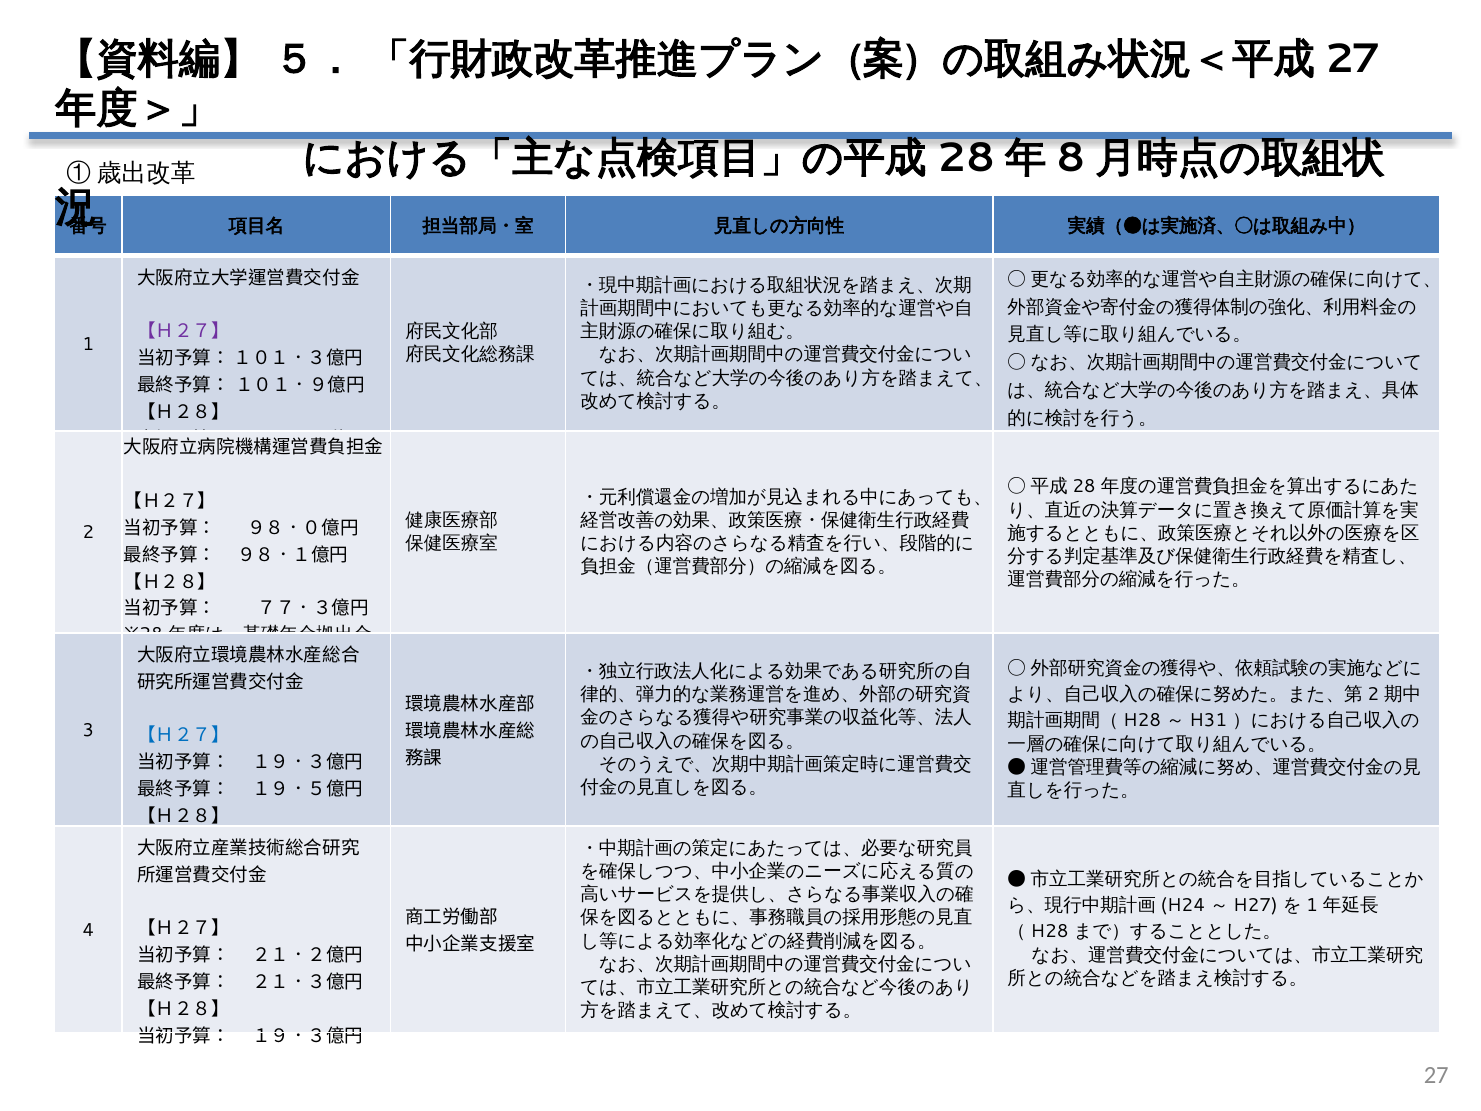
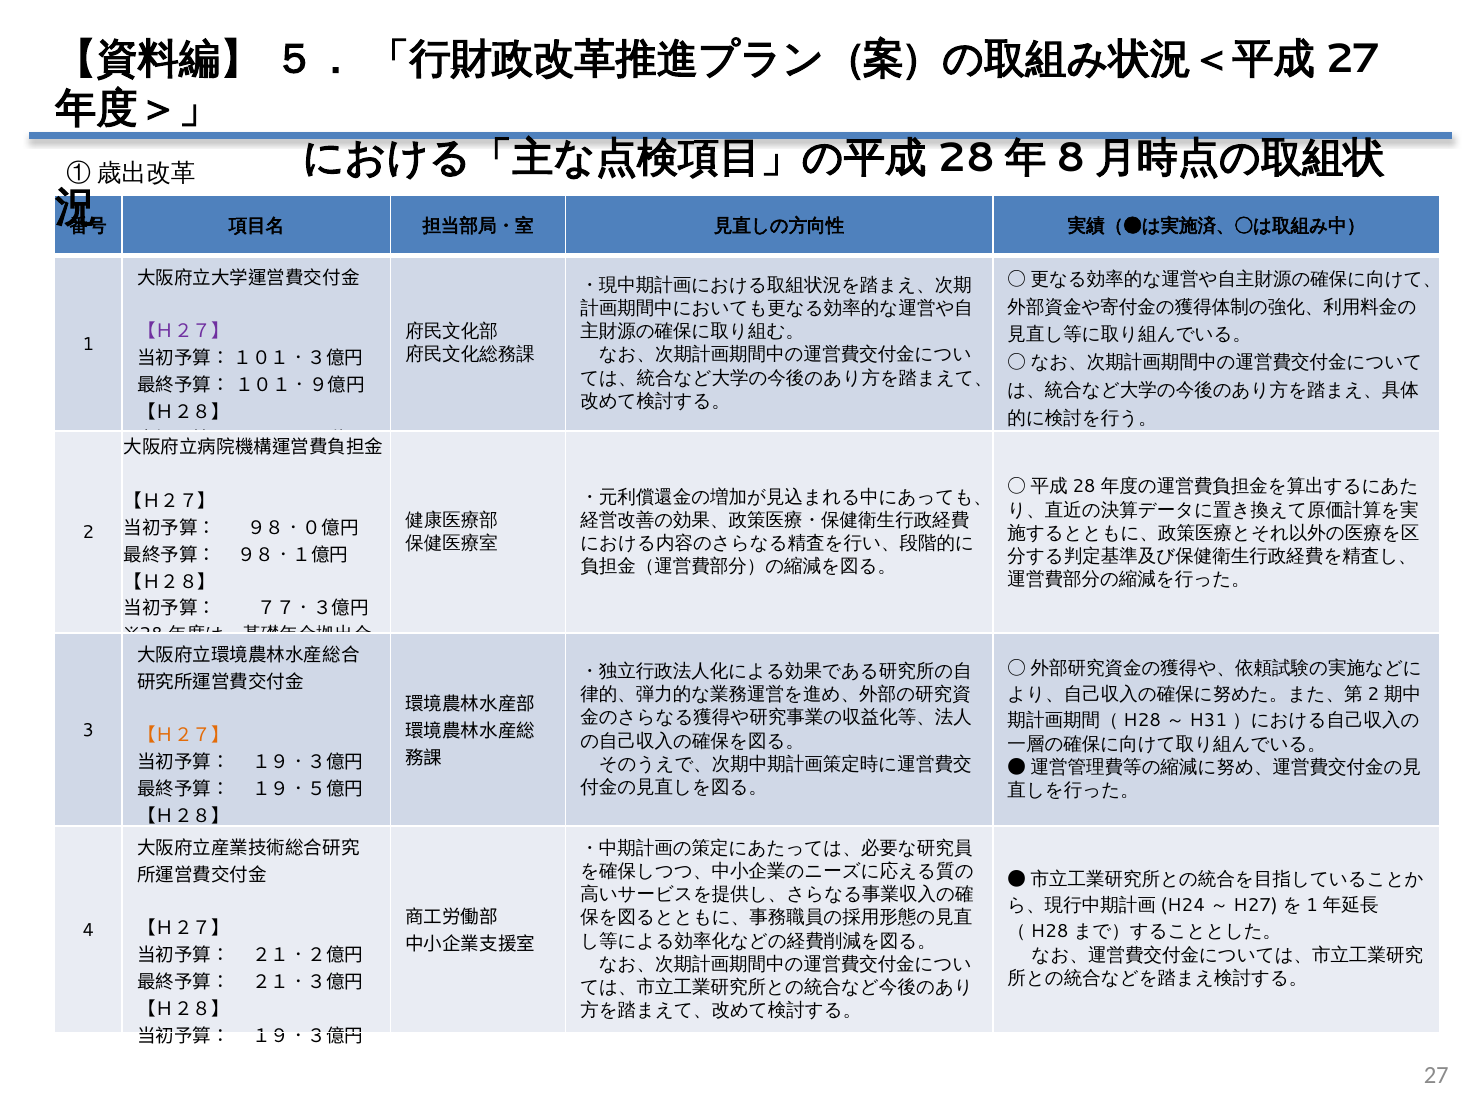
【Ｈ２７】 at (183, 735) colour: blue -> orange
